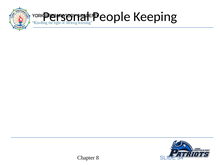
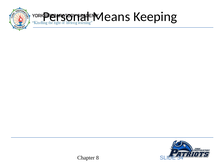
People: People -> Means
